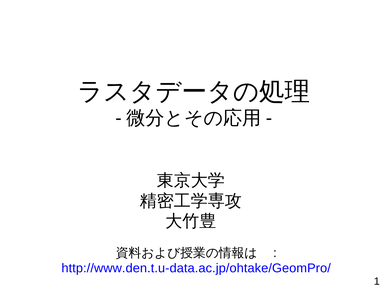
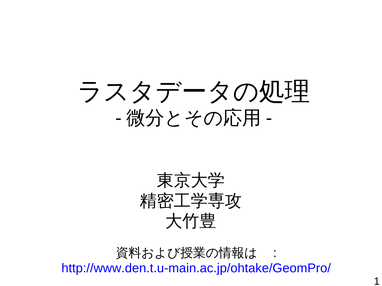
http://www.den.t.u-data.ac.jp/ohtake/GeomPro/: http://www.den.t.u-data.ac.jp/ohtake/GeomPro/ -> http://www.den.t.u-main.ac.jp/ohtake/GeomPro/
